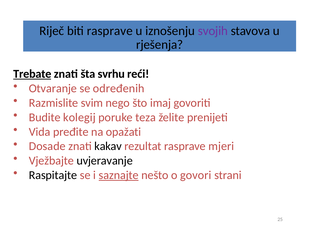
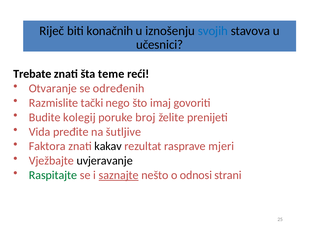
biti rasprave: rasprave -> konačnih
svojih colour: purple -> blue
rješenja: rješenja -> učesnici
Trebate underline: present -> none
svrhu: svrhu -> teme
svim: svim -> tački
teza: teza -> broj
opažati: opažati -> šutljive
Dosade: Dosade -> Faktora
Raspitajte colour: black -> green
govori: govori -> odnosi
